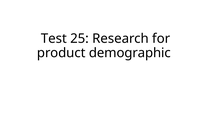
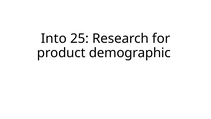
Test: Test -> Into
